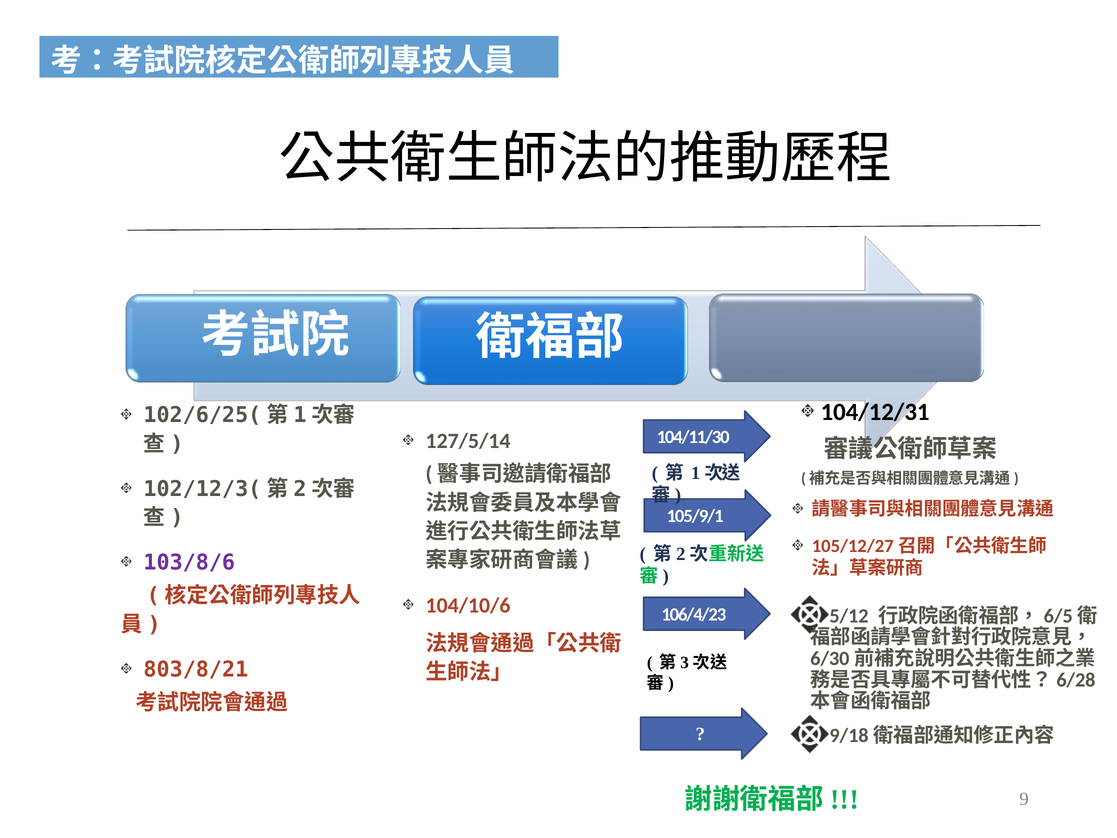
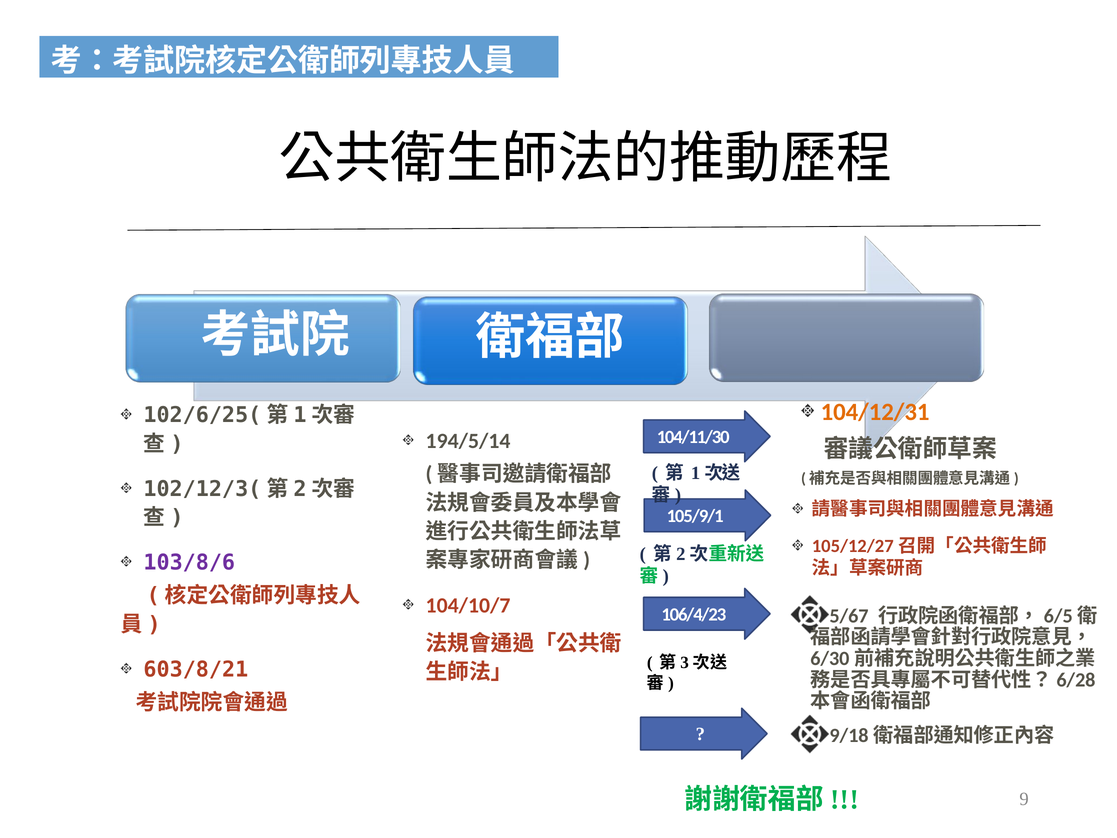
104/12/31 colour: black -> orange
127/5/14: 127/5/14 -> 194/5/14
104/10/6: 104/10/6 -> 104/10/7
5/12: 5/12 -> 5/67
803/8/21: 803/8/21 -> 603/8/21
